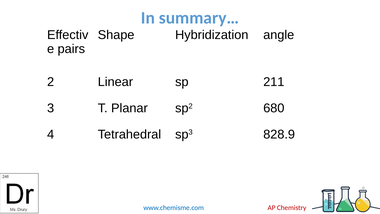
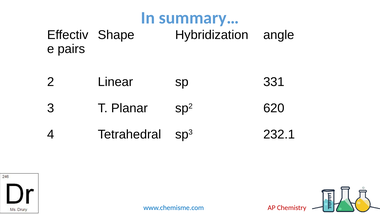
211: 211 -> 331
680: 680 -> 620
828.9: 828.9 -> 232.1
